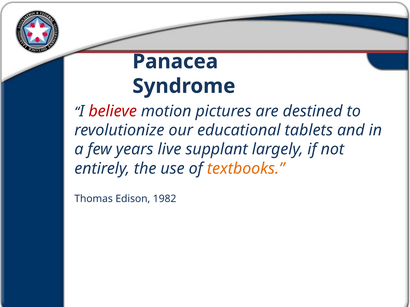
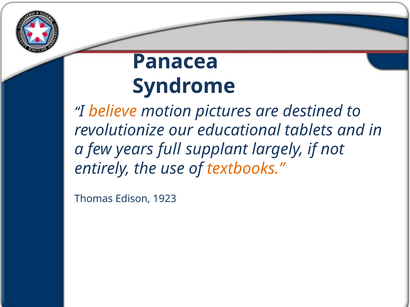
believe colour: red -> orange
live: live -> full
1982: 1982 -> 1923
